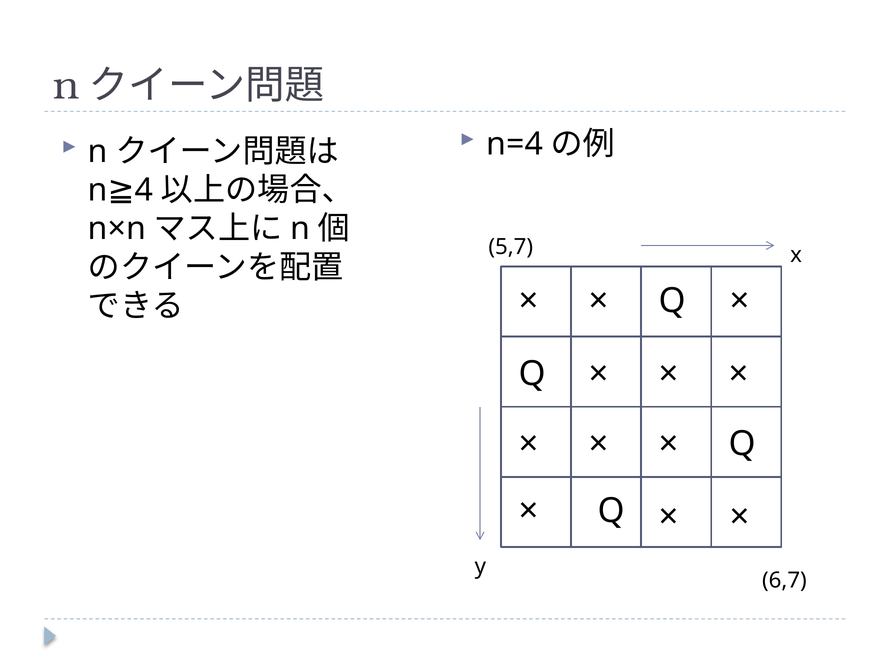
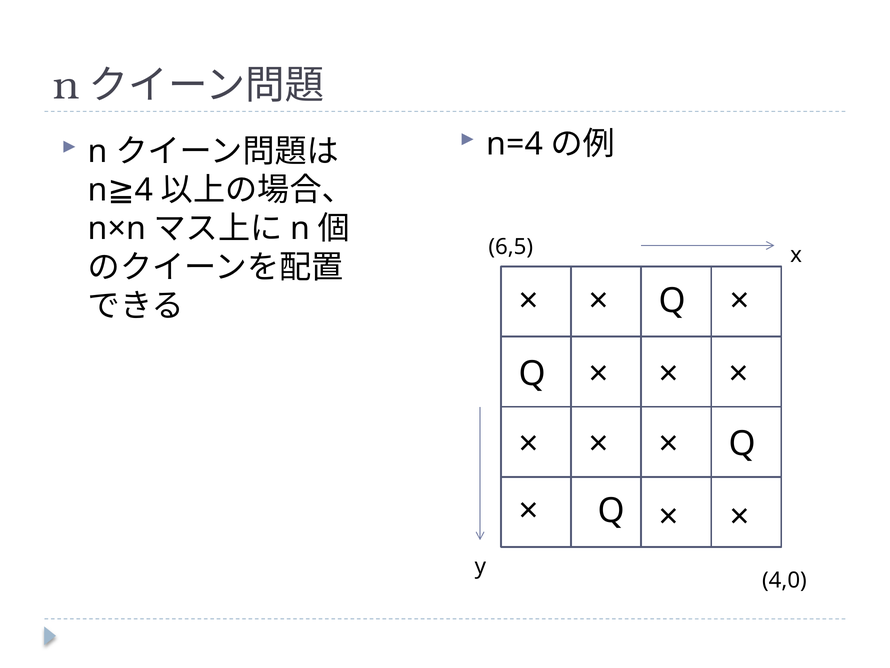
5,7: 5,7 -> 6,5
6,7: 6,7 -> 4,0
